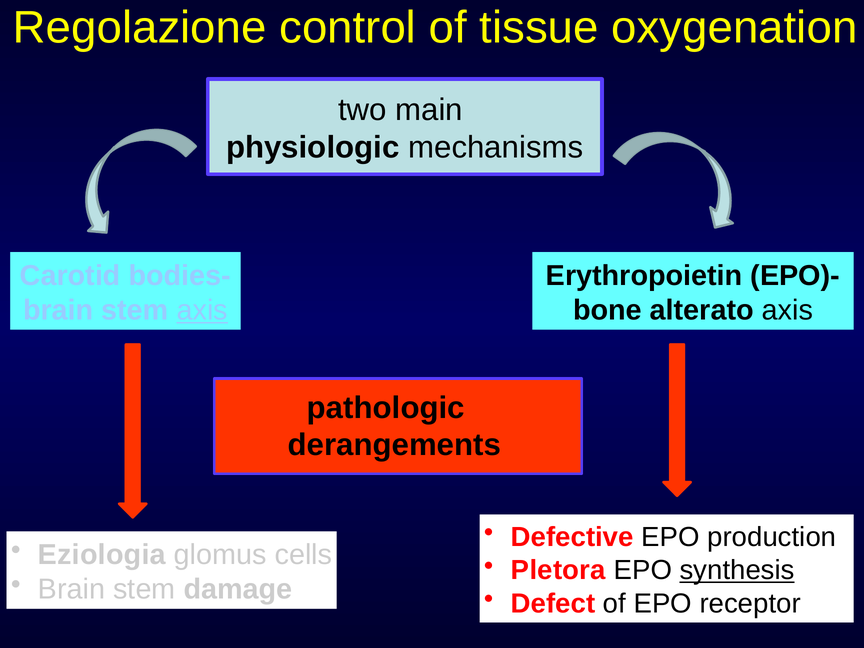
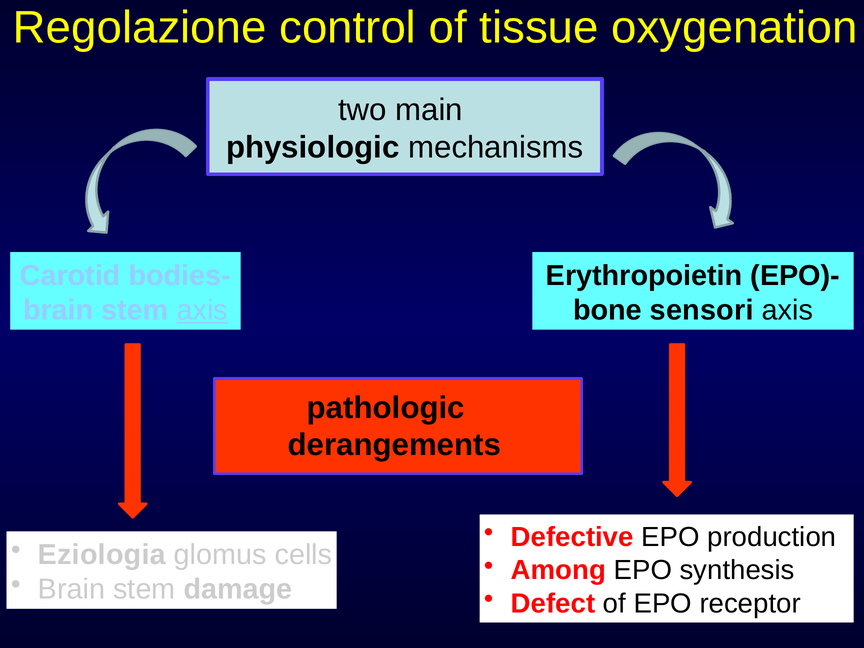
alterato: alterato -> sensori
Pletora: Pletora -> Among
synthesis underline: present -> none
